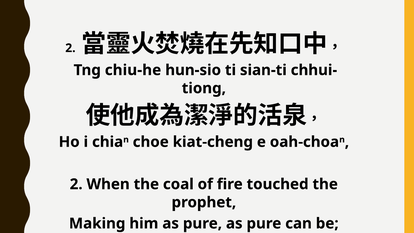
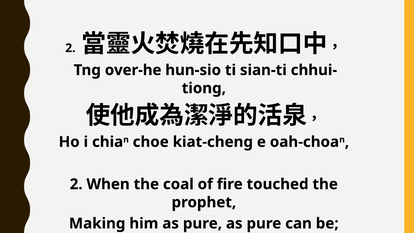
chiu-he: chiu-he -> over-he
